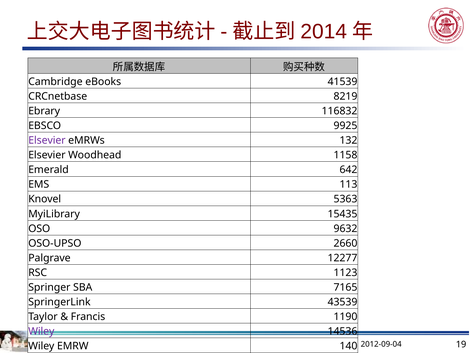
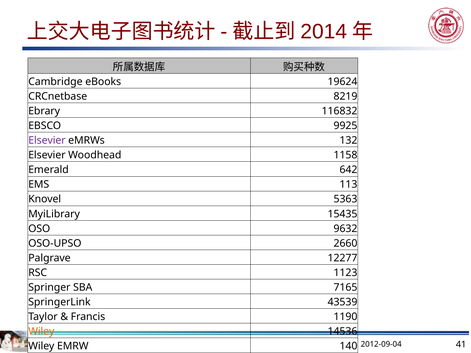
41539: 41539 -> 19624
Wiley at (41, 332) colour: purple -> orange
19: 19 -> 41
